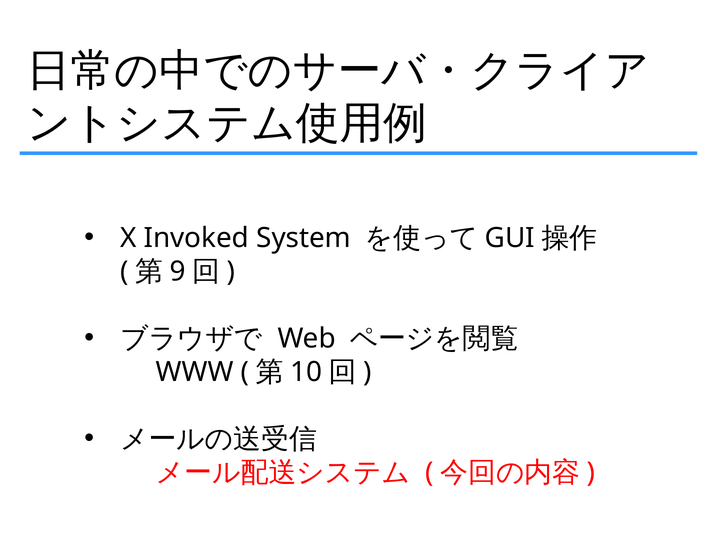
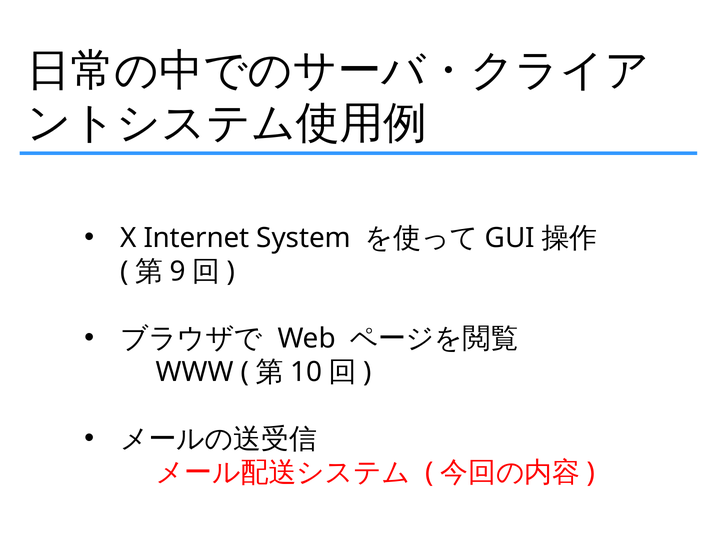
Invoked: Invoked -> Internet
